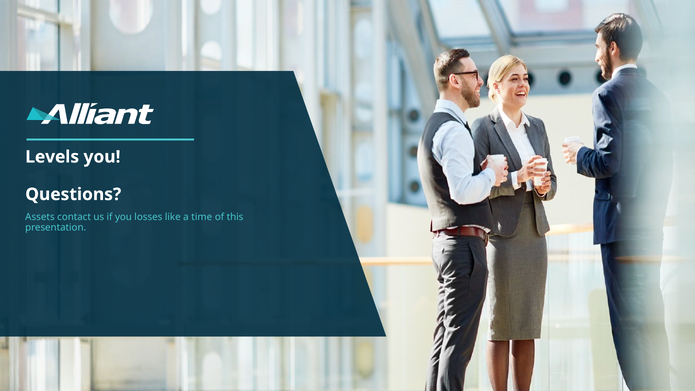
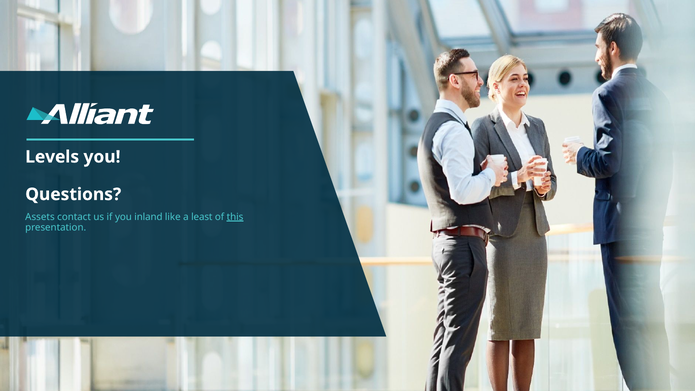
losses: losses -> inland
time: time -> least
this underline: none -> present
